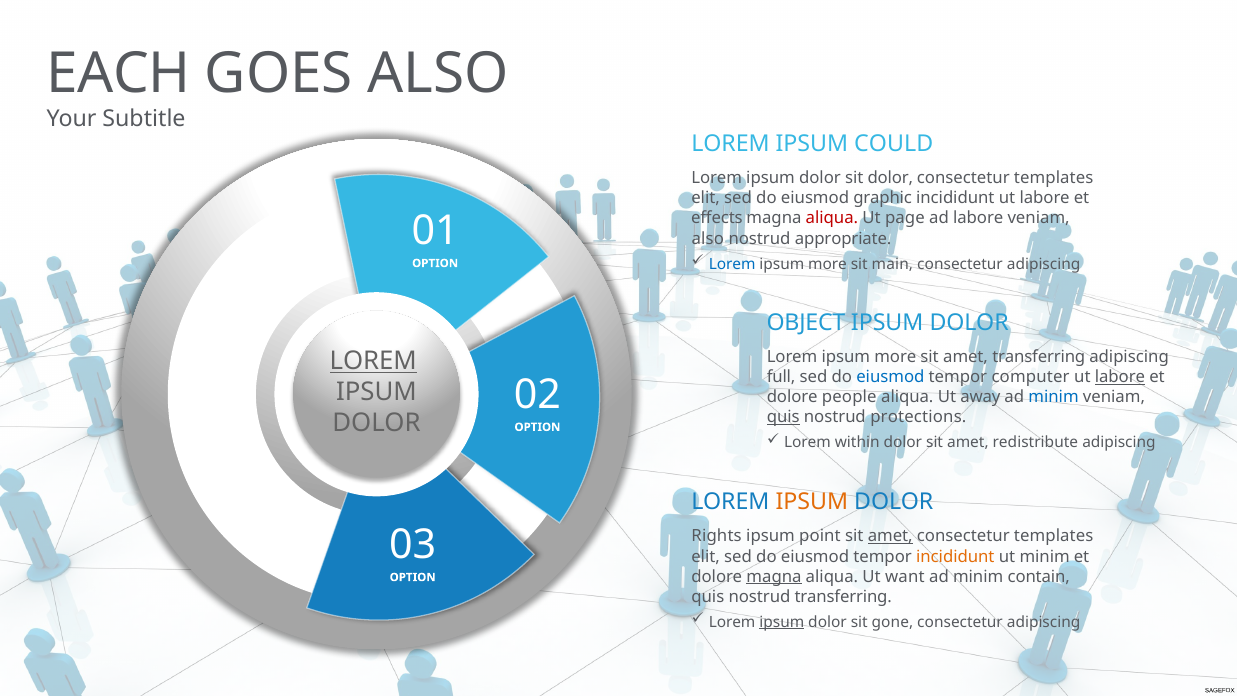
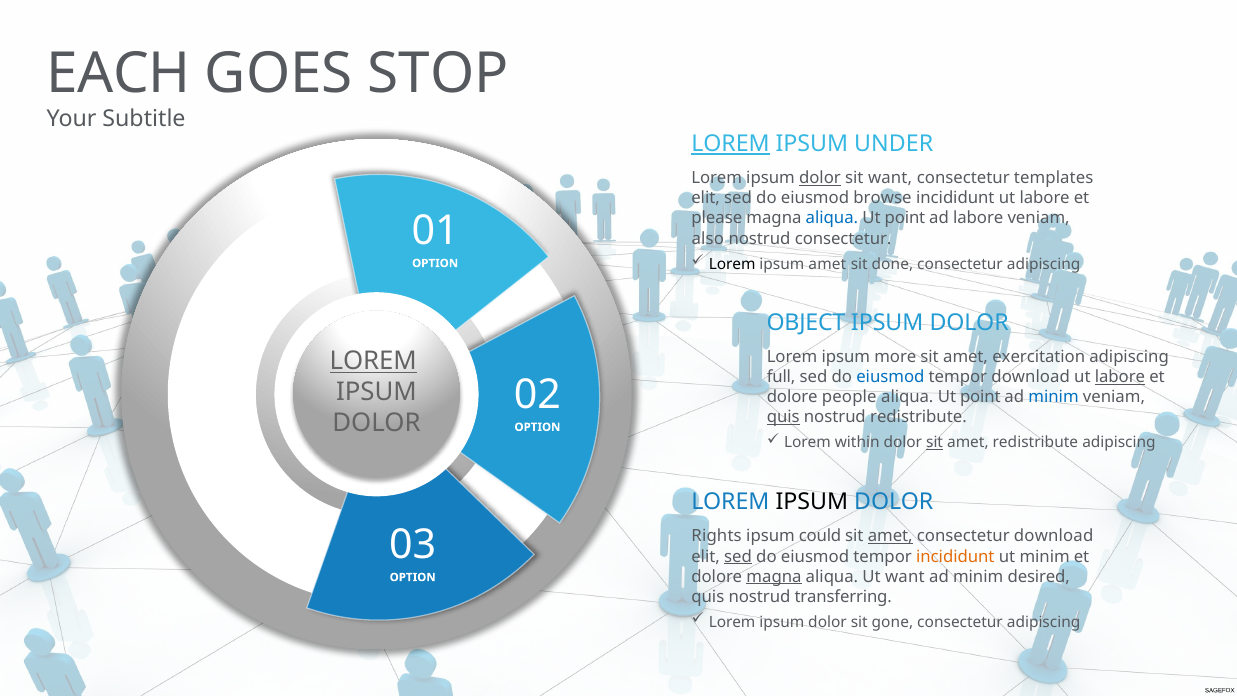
GOES ALSO: ALSO -> STOP
LOREM at (731, 144) underline: none -> present
COULD: COULD -> UNDER
dolor at (820, 178) underline: none -> present
sit dolor: dolor -> want
graphic: graphic -> browse
effects: effects -> please
aliqua at (832, 218) colour: red -> blue
page at (905, 218): page -> point
nostrud appropriate: appropriate -> consectetur
Lorem at (732, 264) colour: blue -> black
more at (828, 264): more -> amet
main: main -> done
amet transferring: transferring -> exercitation
tempor computer: computer -> download
away at (980, 397): away -> point
nostrud protections: protections -> redistribute
sit at (935, 443) underline: none -> present
IPSUM at (812, 502) colour: orange -> black
point: point -> could
templates at (1054, 536): templates -> download
sed at (738, 556) underline: none -> present
contain: contain -> desired
ipsum at (782, 622) underline: present -> none
